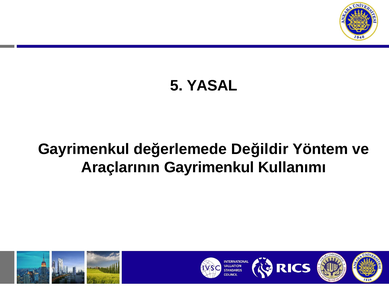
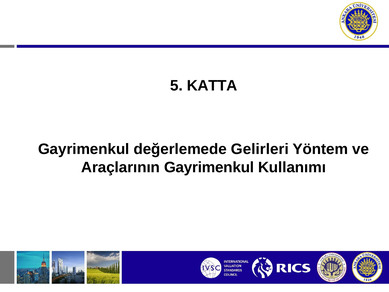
YASAL: YASAL -> KATTA
Değildir: Değildir -> Gelirleri
